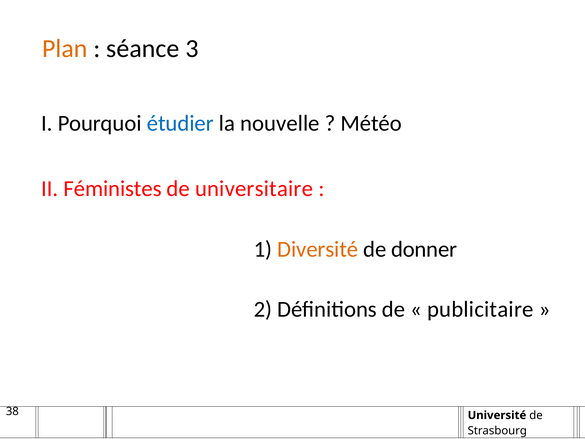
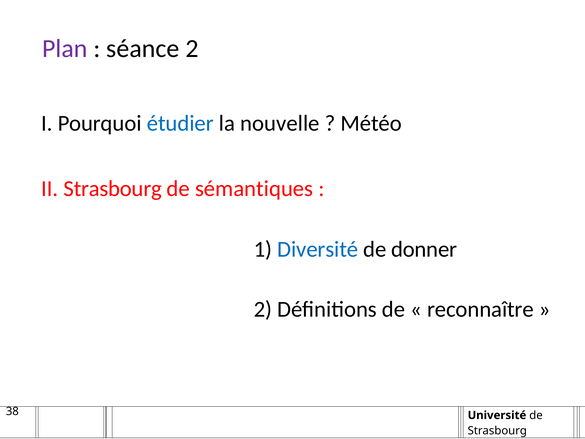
Plan colour: orange -> purple
séance 3: 3 -> 2
II Féministes: Féministes -> Strasbourg
universitaire: universitaire -> sémantiques
Diversité colour: orange -> blue
publicitaire: publicitaire -> reconnaître
